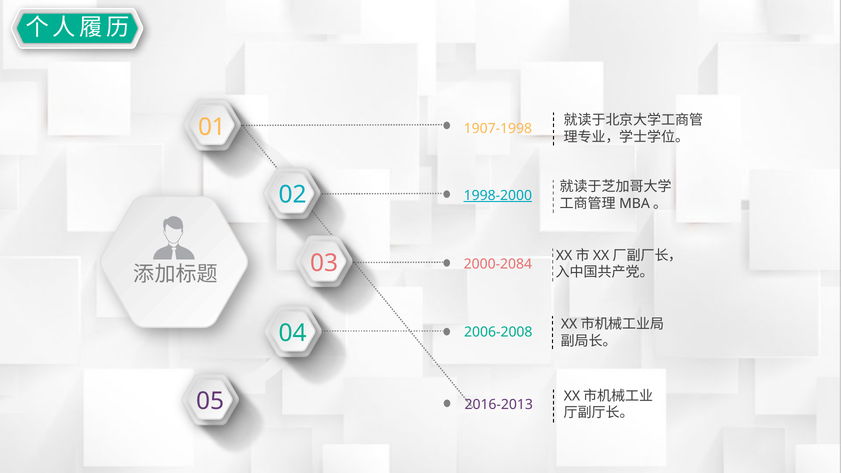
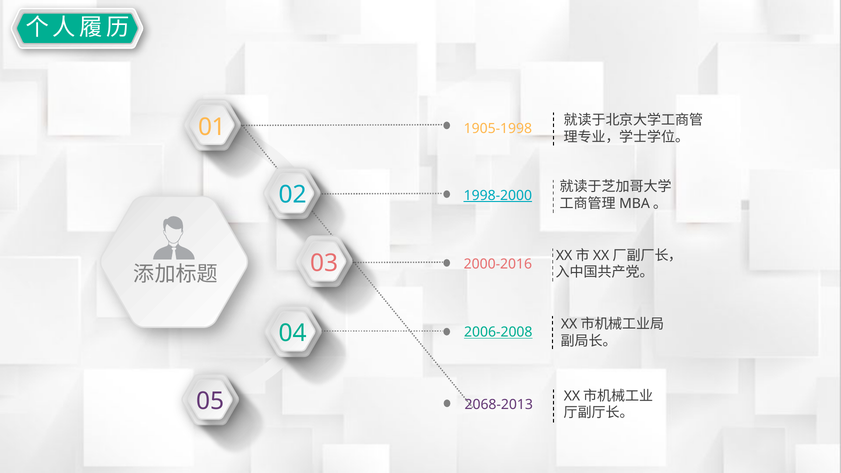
1907-1998: 1907-1998 -> 1905-1998
2000-2084: 2000-2084 -> 2000-2016
2006-2008 underline: none -> present
2016-2013: 2016-2013 -> 2068-2013
